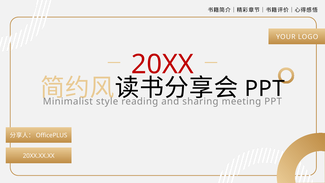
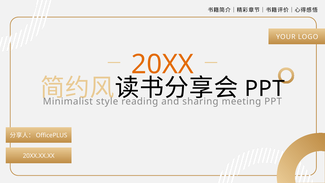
20XX colour: red -> orange
